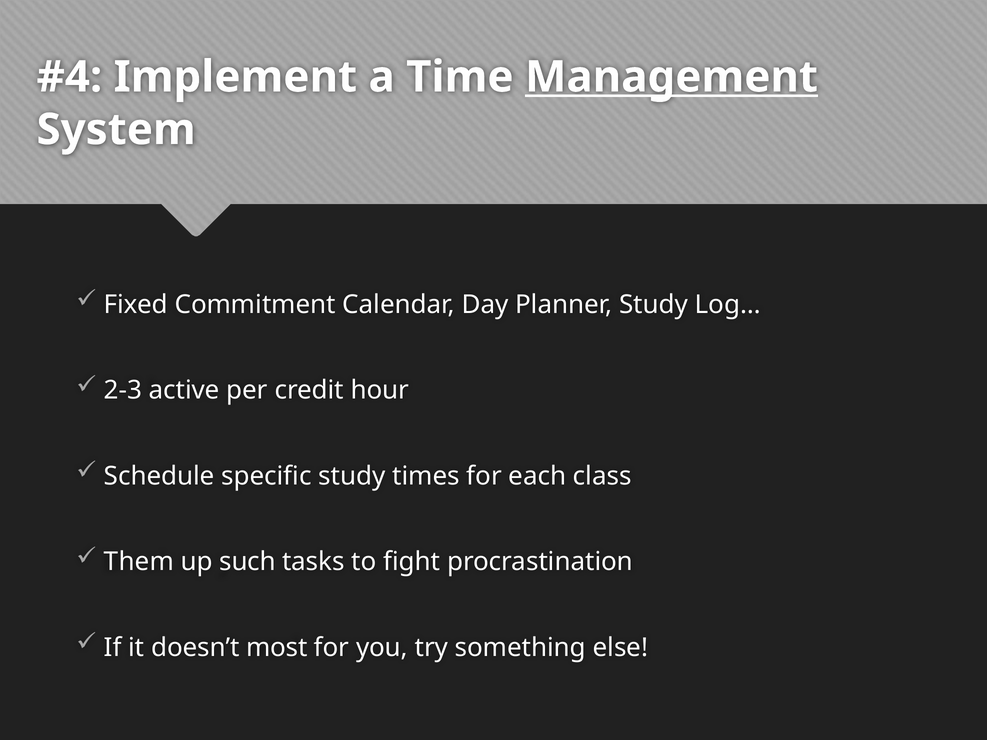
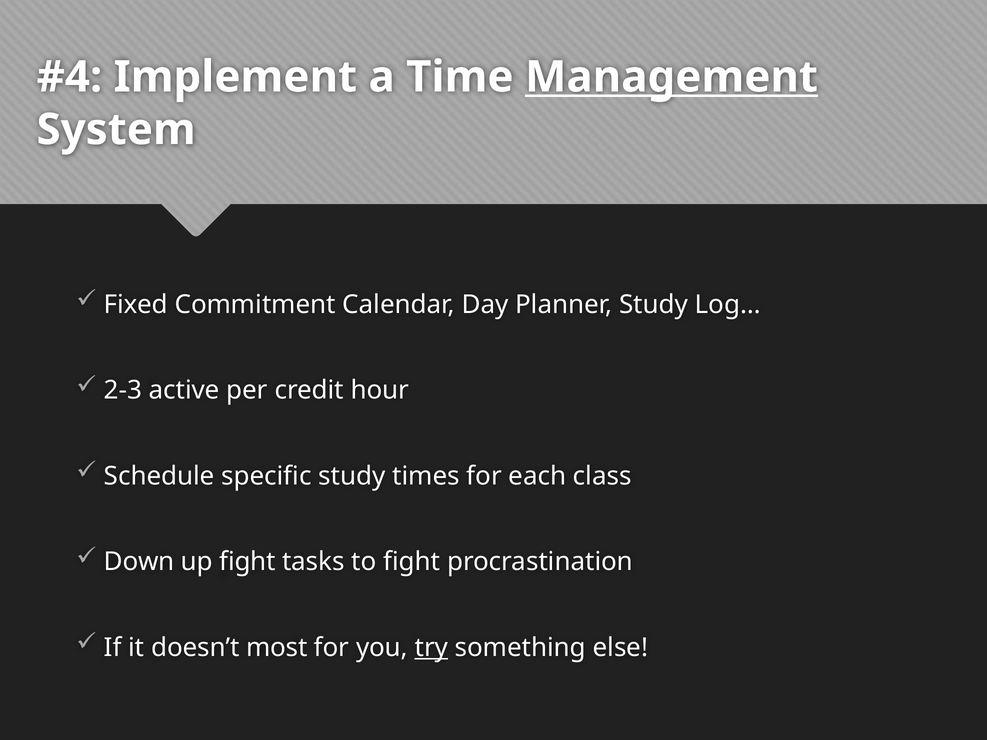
Them: Them -> Down
up such: such -> fight
try underline: none -> present
